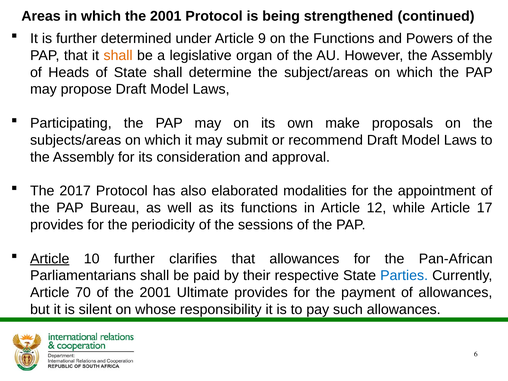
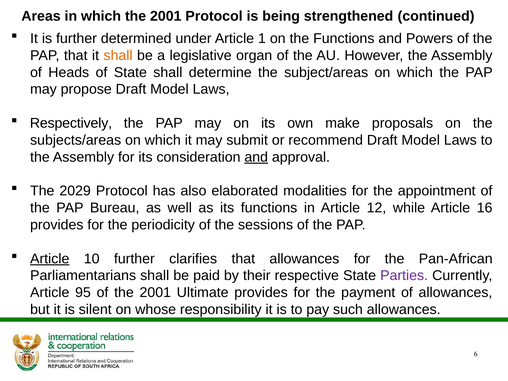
9: 9 -> 1
Participating: Participating -> Respectively
and at (256, 157) underline: none -> present
2017: 2017 -> 2029
17: 17 -> 16
Parties colour: blue -> purple
70: 70 -> 95
